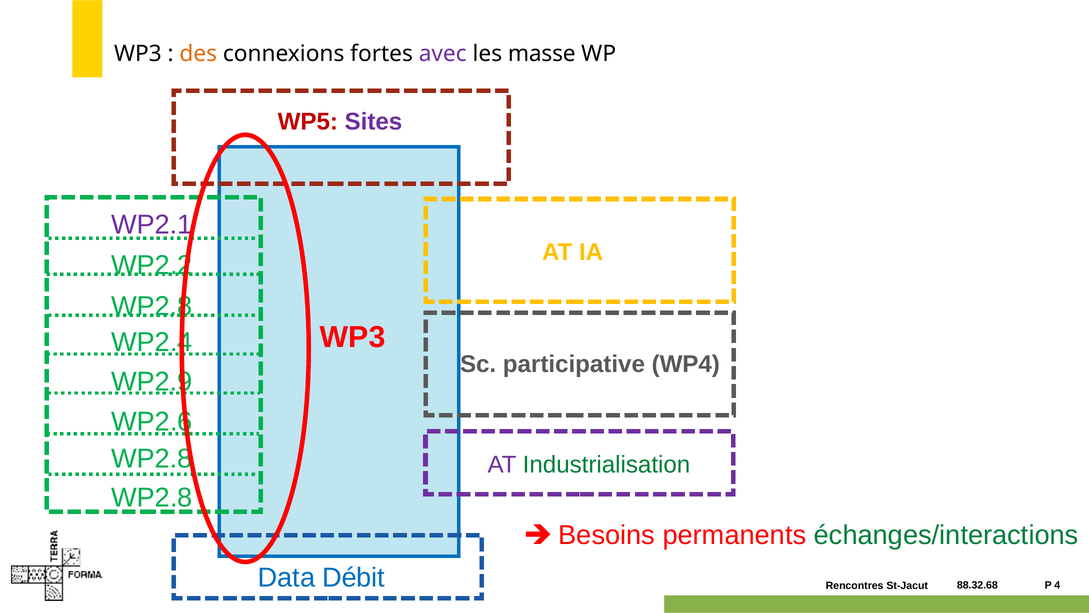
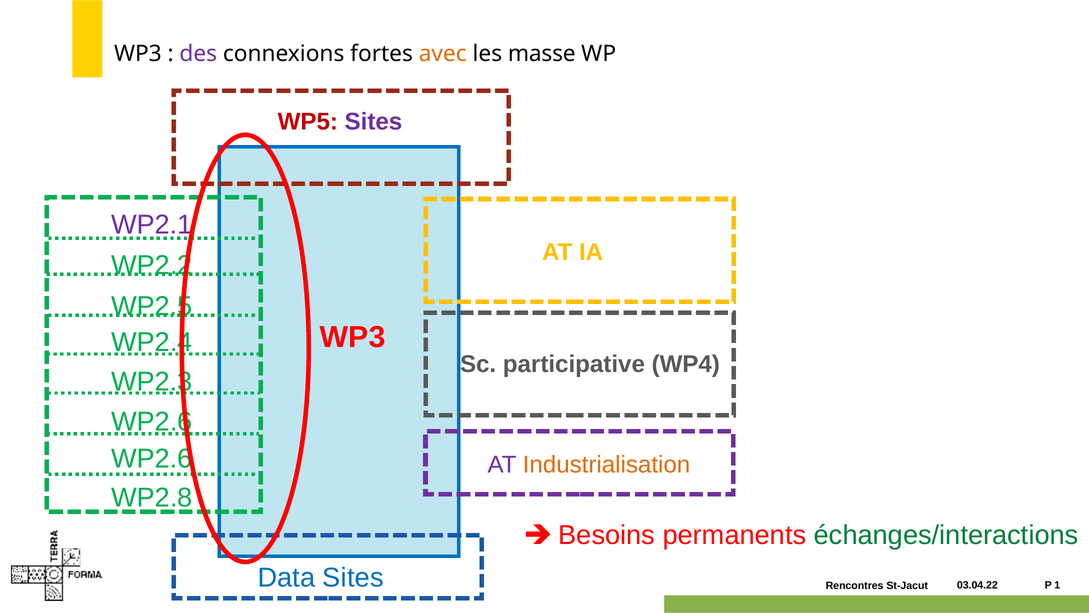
des colour: orange -> purple
avec colour: purple -> orange
WP2.8 at (152, 306): WP2.8 -> WP2.5
WP2.9: WP2.9 -> WP2.3
WP2.8 at (152, 458): WP2.8 -> WP2.6
Industrialisation colour: green -> orange
Data Débit: Débit -> Sites
88.32.68: 88.32.68 -> 03.04.22
4: 4 -> 1
